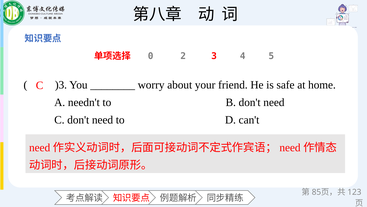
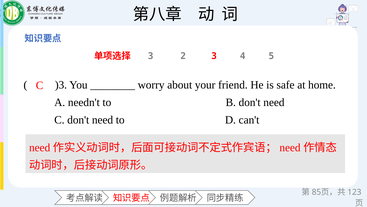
0 at (151, 56): 0 -> 3
